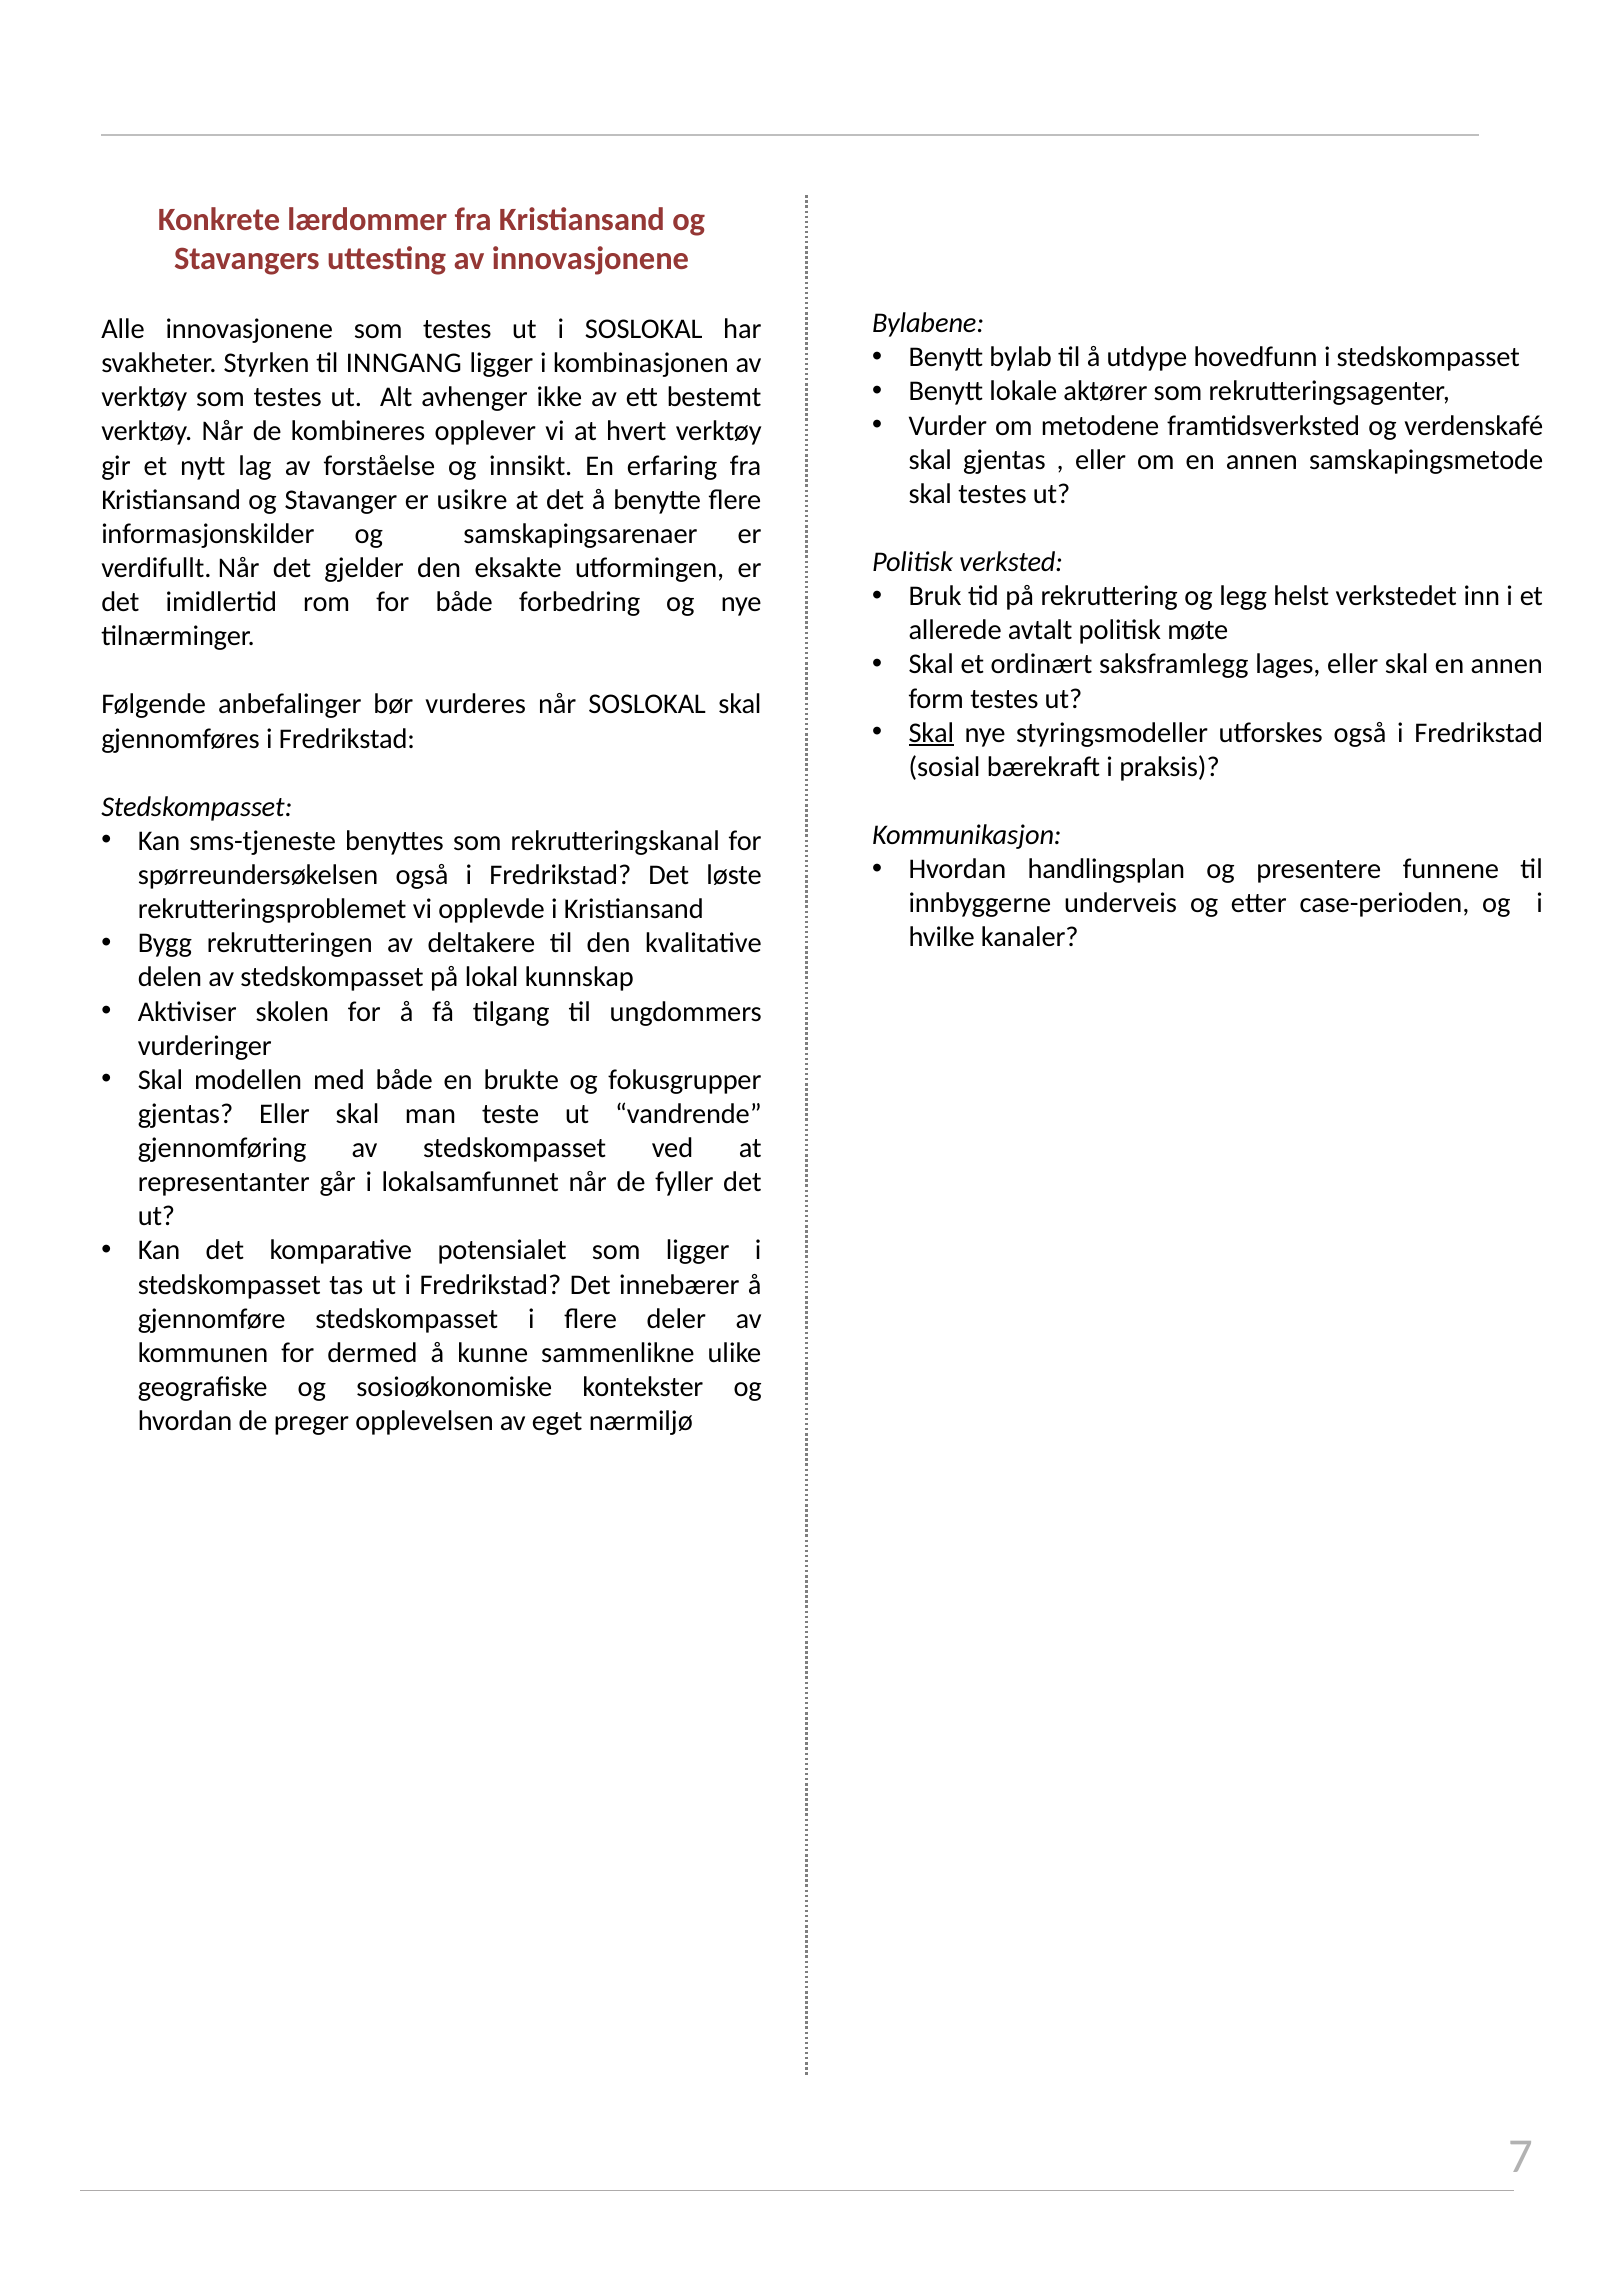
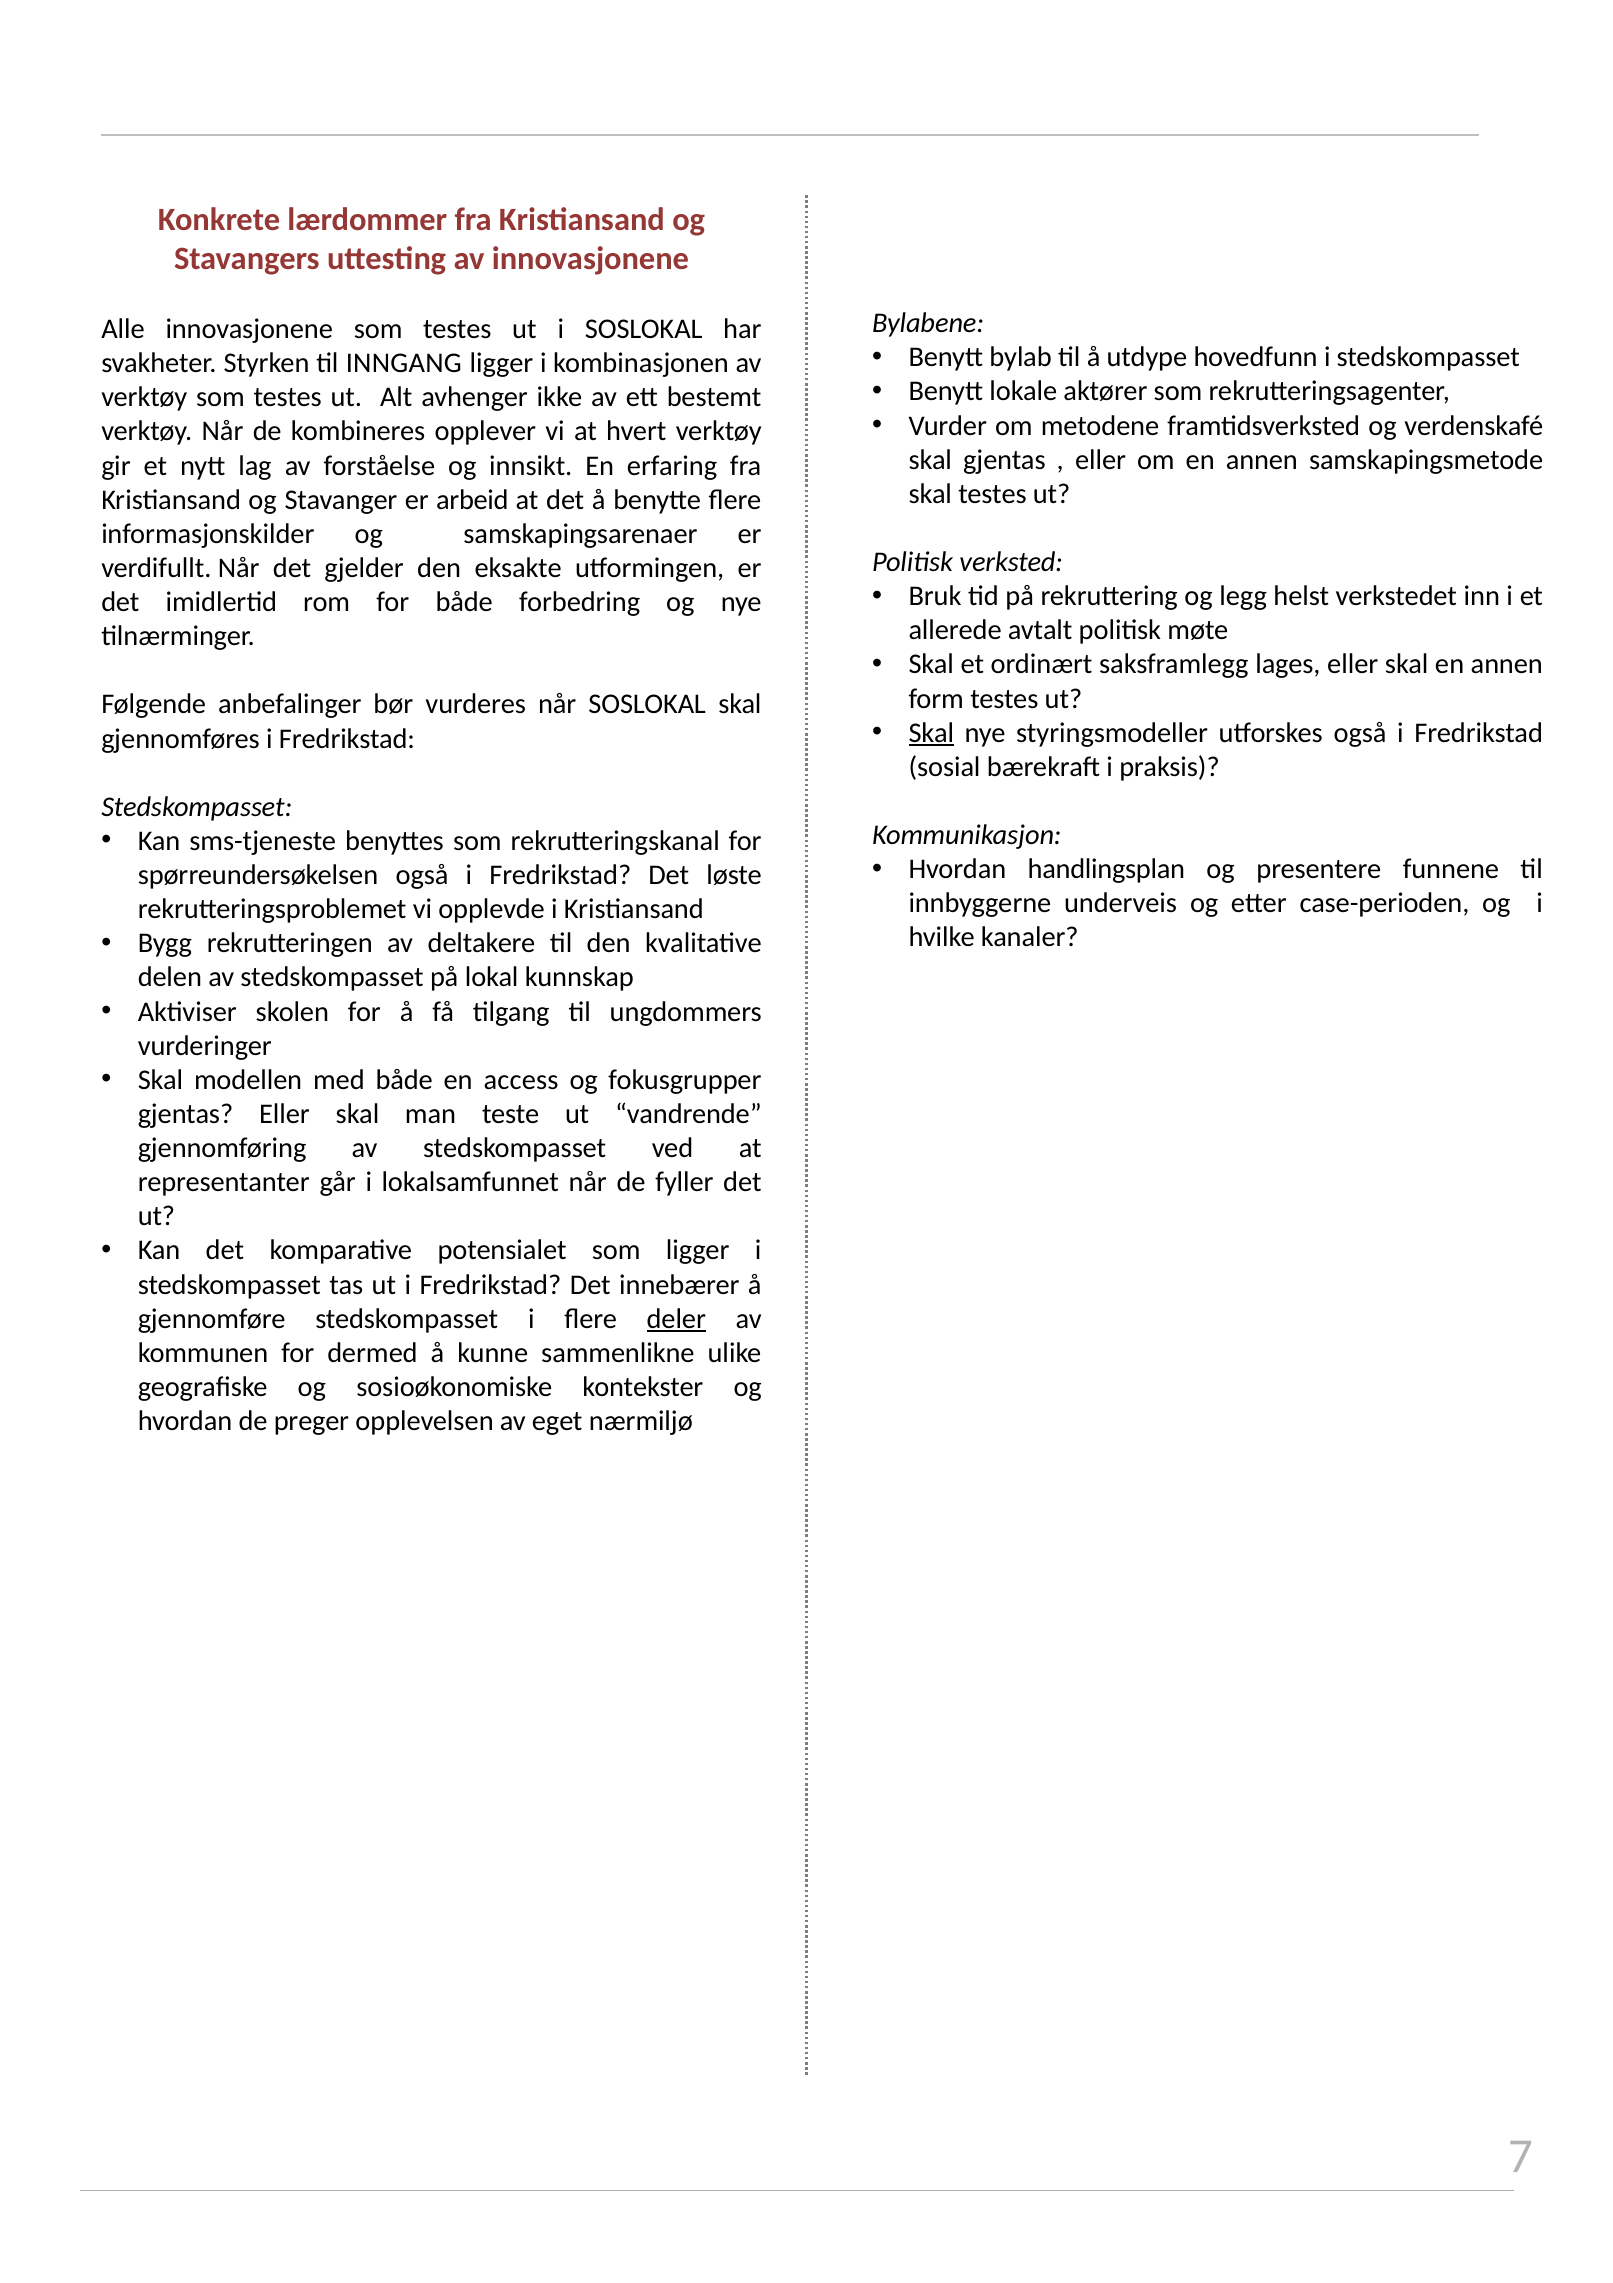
usikre: usikre -> arbeid
brukte: brukte -> access
deler underline: none -> present
